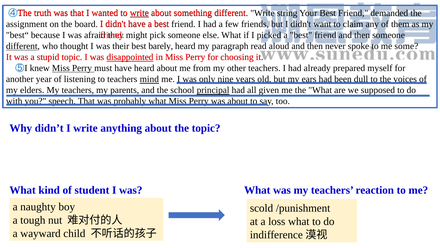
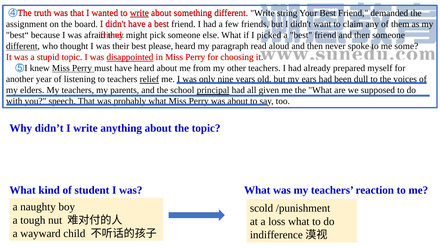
barely: barely -> please
mind: mind -> relief
